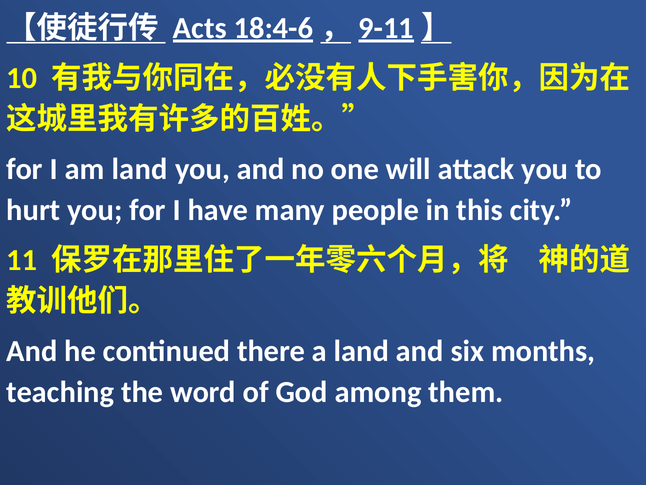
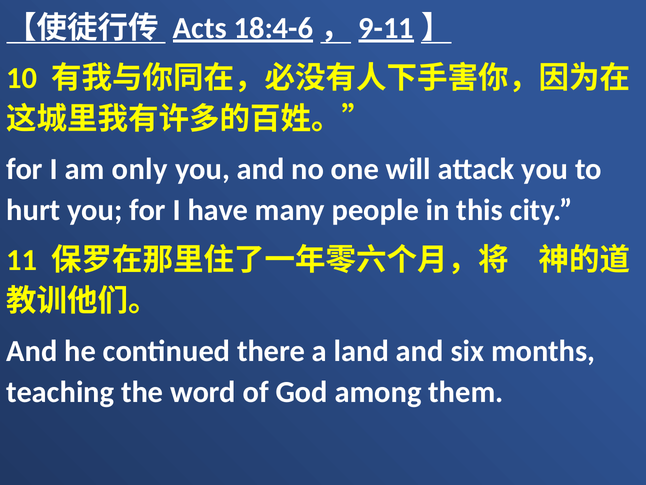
am land: land -> only
